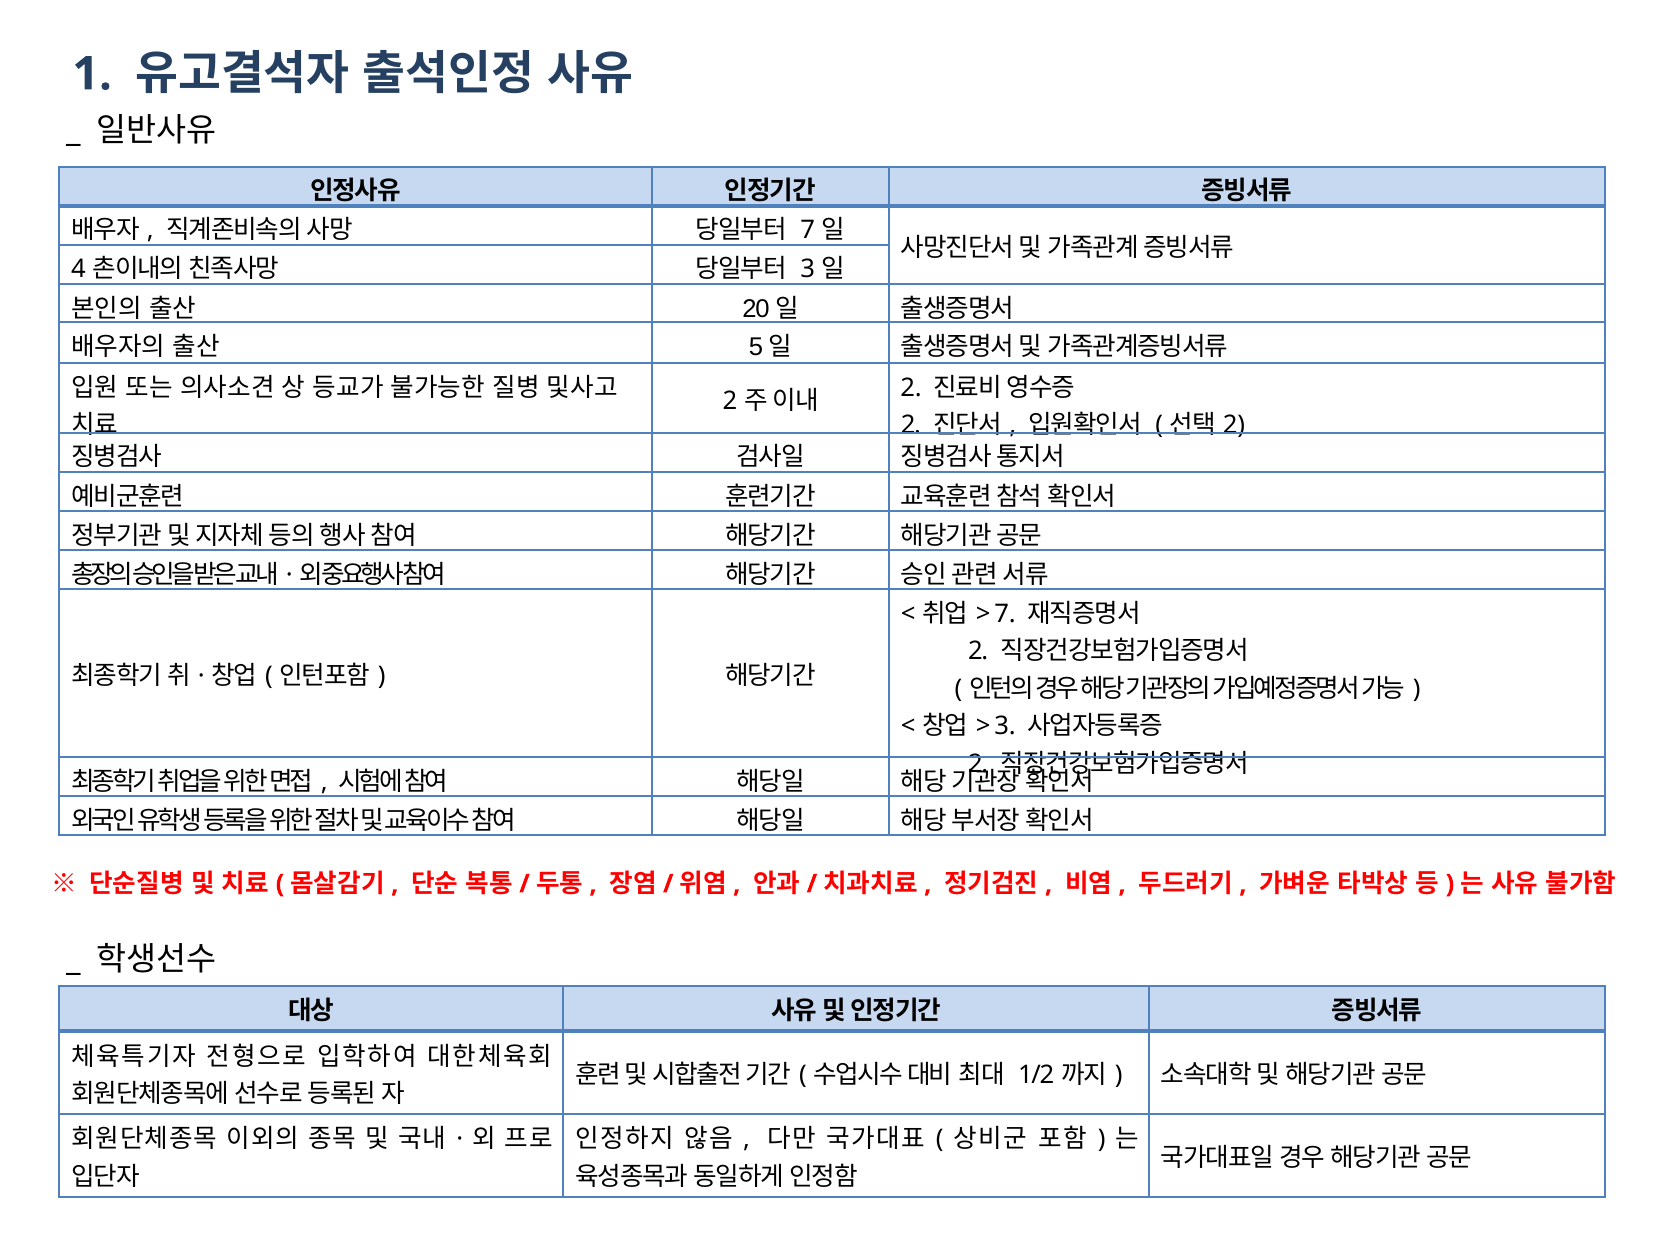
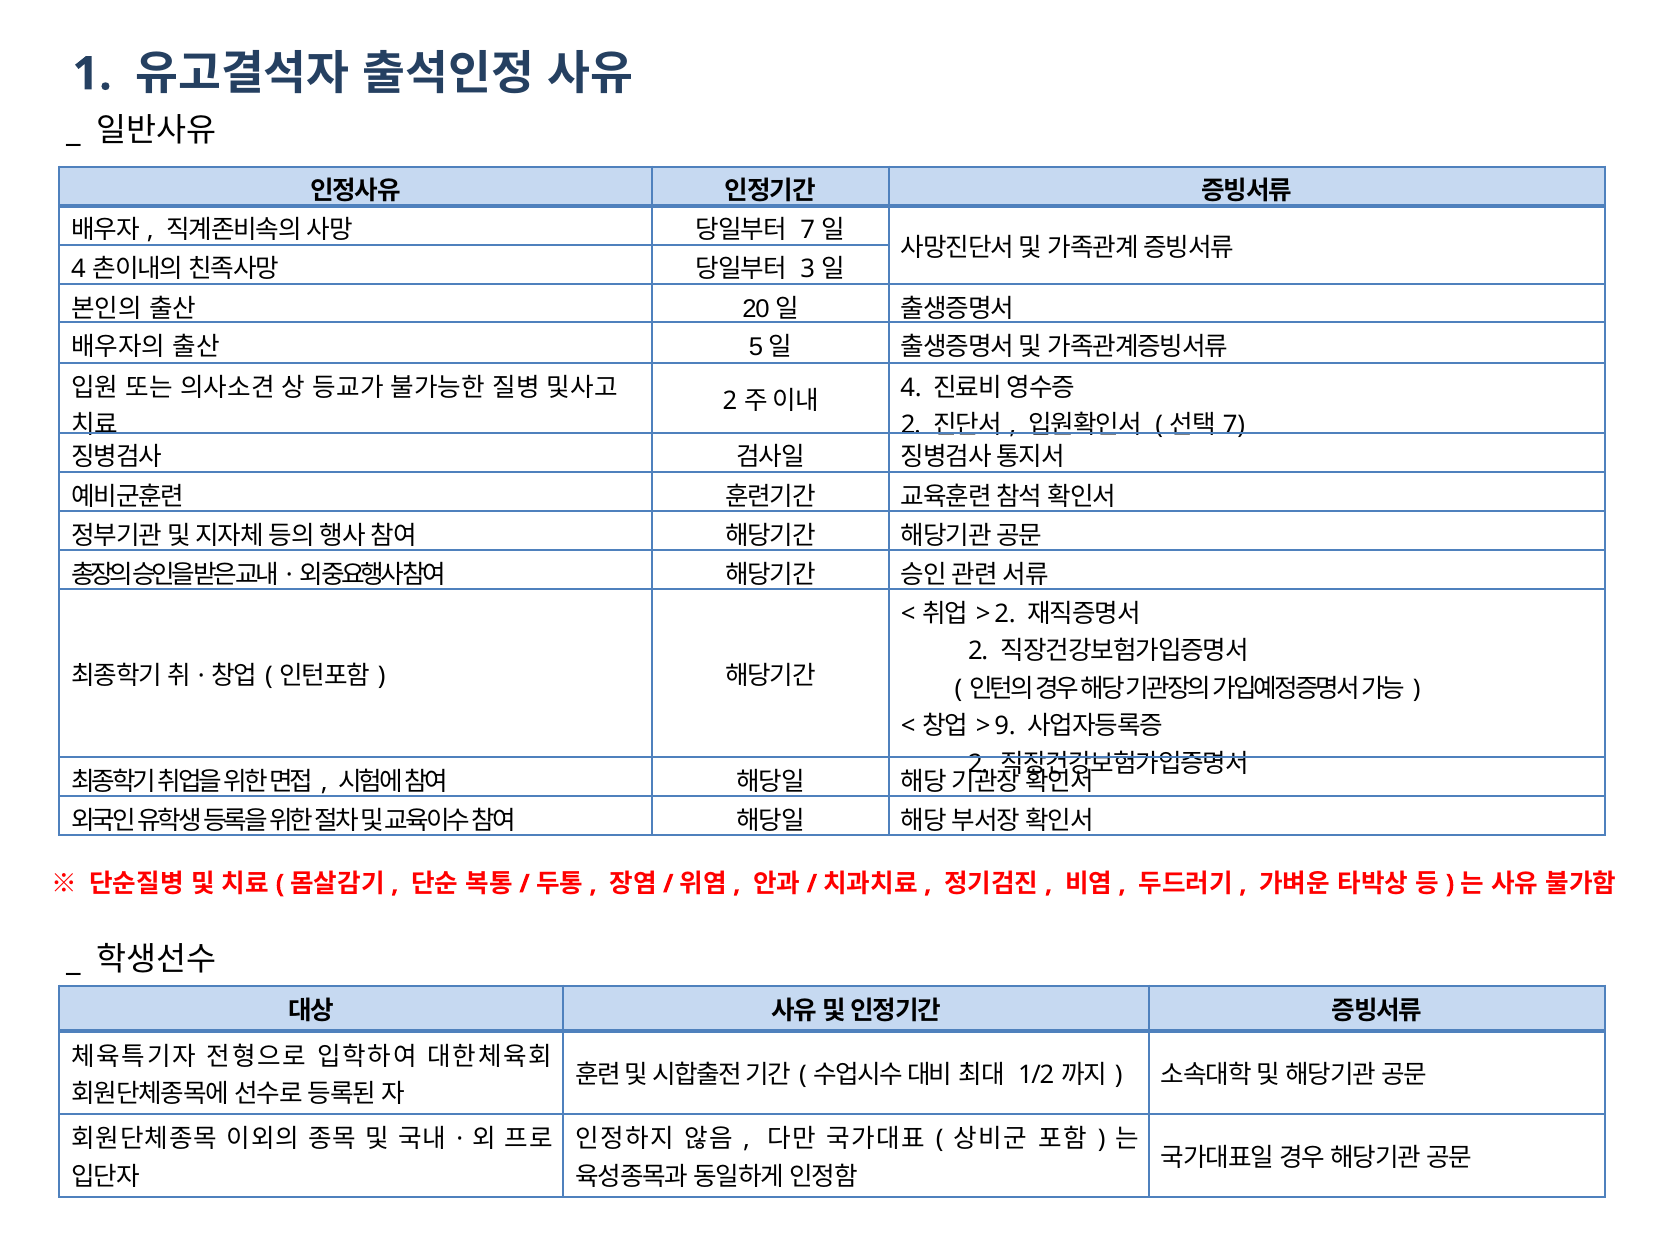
2 at (911, 388): 2 -> 4
2 at (1234, 425): 2 -> 7
7 at (1005, 614): 7 -> 2
3 at (1005, 726): 3 -> 9
